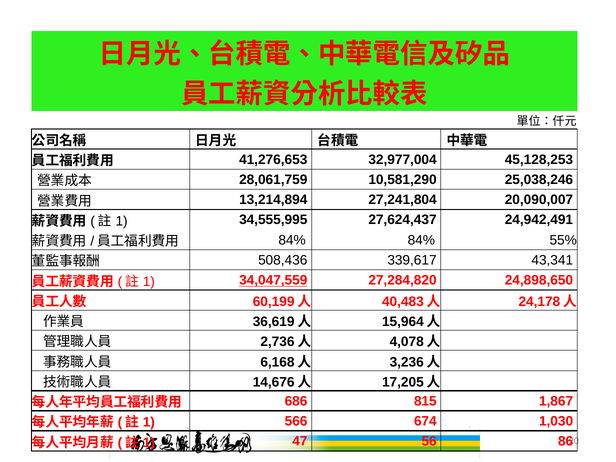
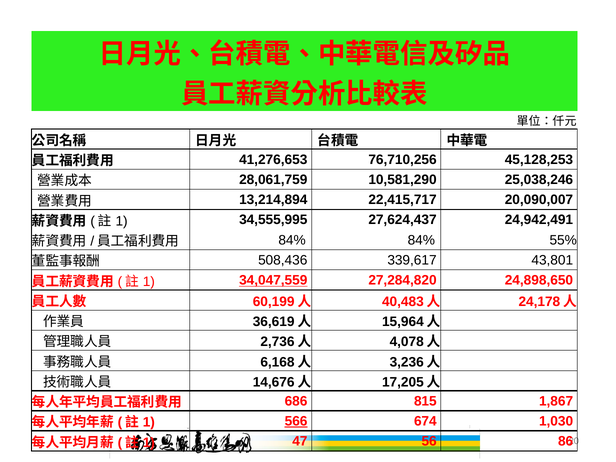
32,977,004: 32,977,004 -> 76,710,256
27,241,804: 27,241,804 -> 22,415,717
43,341: 43,341 -> 43,801
566 underline: none -> present
